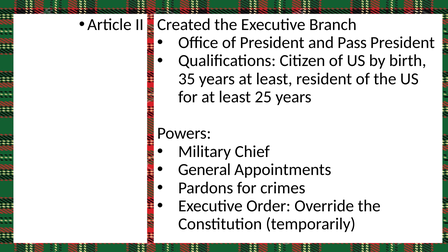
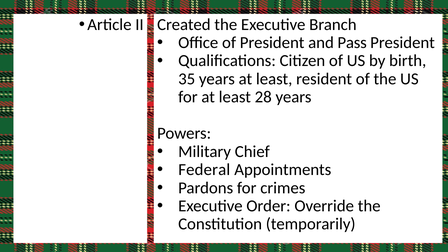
25: 25 -> 28
General: General -> Federal
